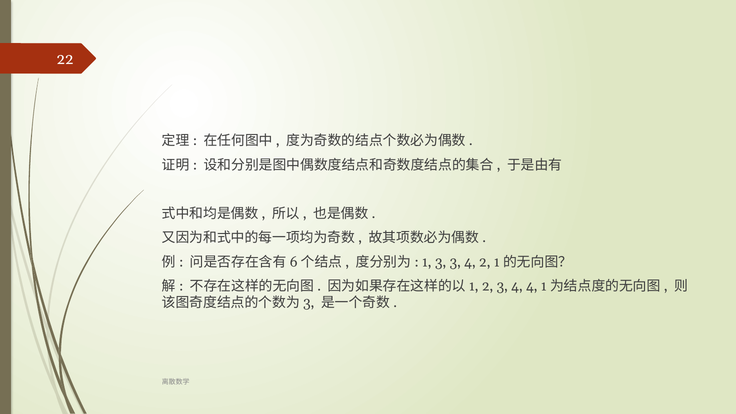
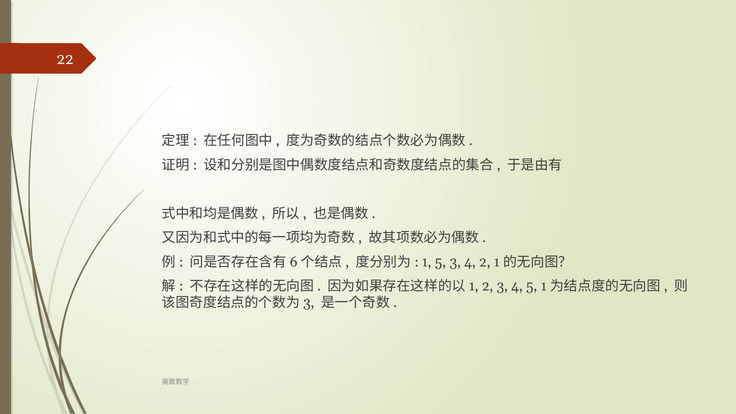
1 3: 3 -> 5
4 4: 4 -> 5
